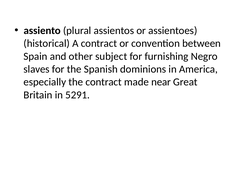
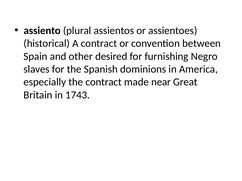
subject: subject -> desired
5291: 5291 -> 1743
